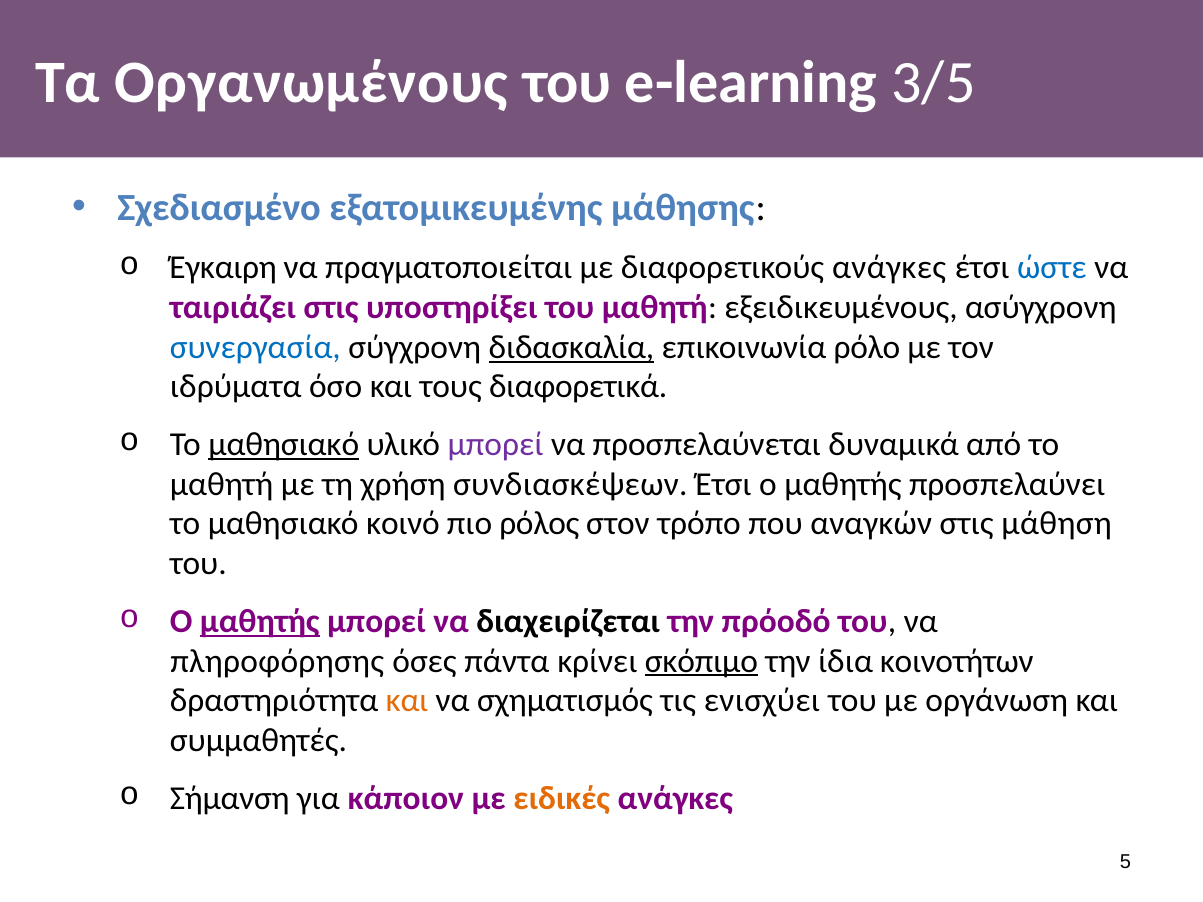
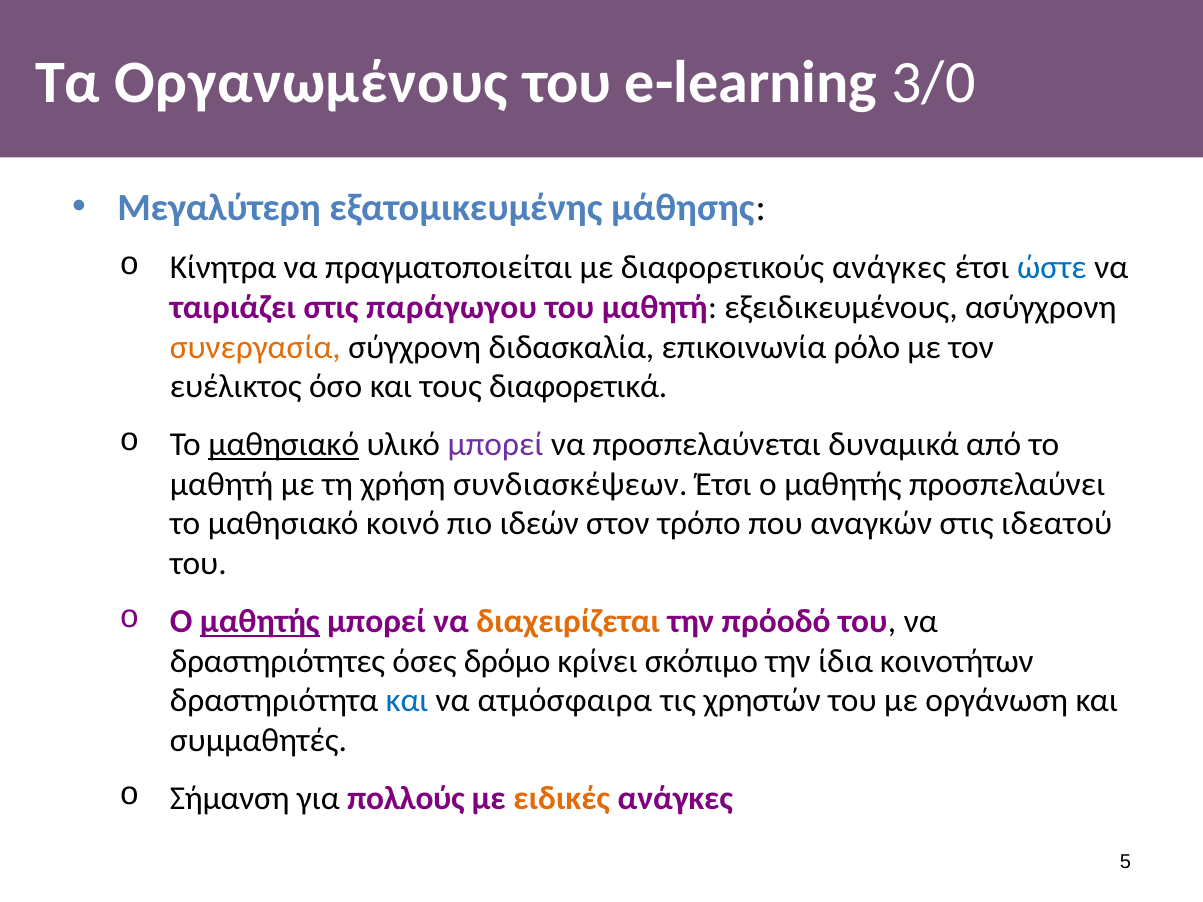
3/5: 3/5 -> 3/0
Σχεδιασμένο: Σχεδιασμένο -> Μεγαλύτερη
Έγκαιρη: Έγκαιρη -> Κίνητρα
υποστηρίξει: υποστηρίξει -> παράγωγου
συνεργασία colour: blue -> orange
διδασκαλία underline: present -> none
ιδρύματα: ιδρύματα -> ευέλικτος
ρόλος: ρόλος -> ιδεών
μάθηση: μάθηση -> ιδεατού
διαχειρίζεται colour: black -> orange
πληροφόρησης: πληροφόρησης -> δραστηριότητες
πάντα: πάντα -> δρόμο
σκόπιμο underline: present -> none
και at (407, 701) colour: orange -> blue
σχηματισμός: σχηματισμός -> ατμόσφαιρα
ενισχύει: ενισχύει -> χρηστών
κάποιον: κάποιον -> πολλούς
